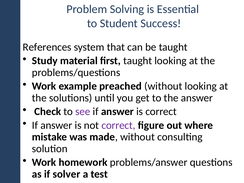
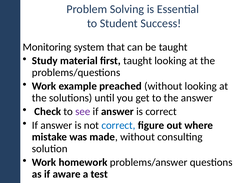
References: References -> Monitoring
correct at (118, 125) colour: purple -> blue
solver: solver -> aware
